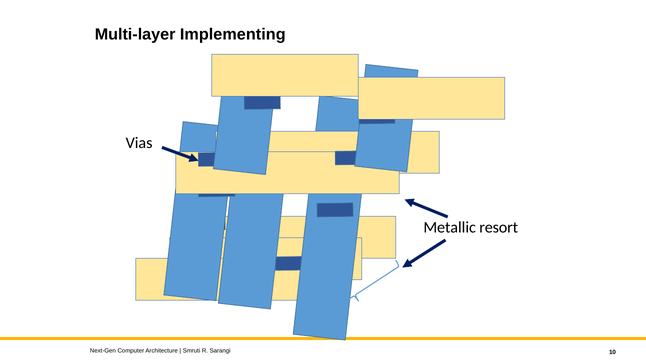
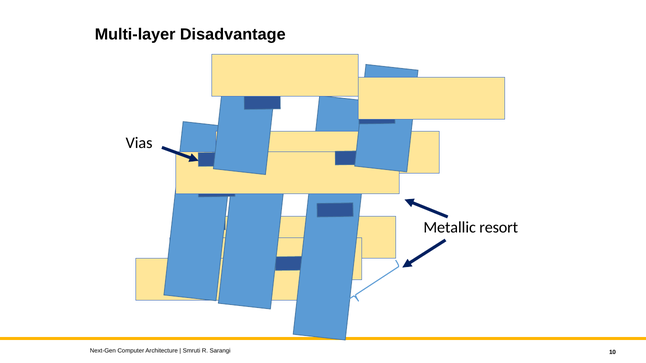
Implementing: Implementing -> Disadvantage
